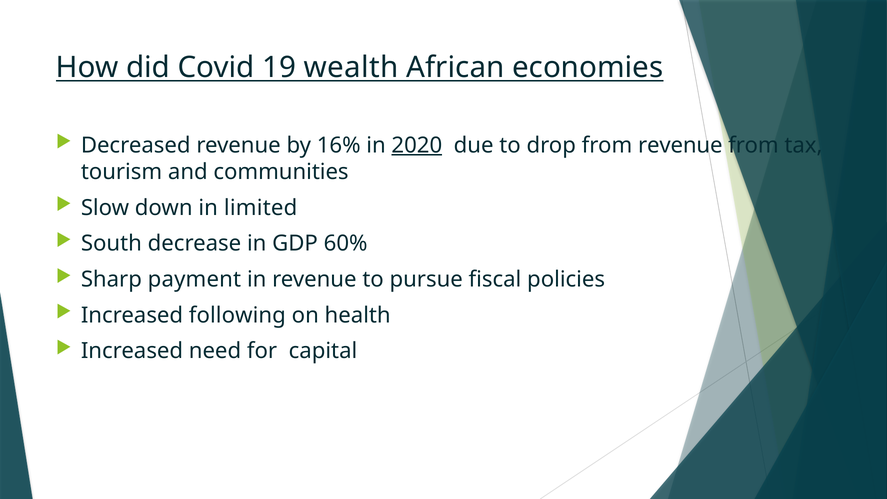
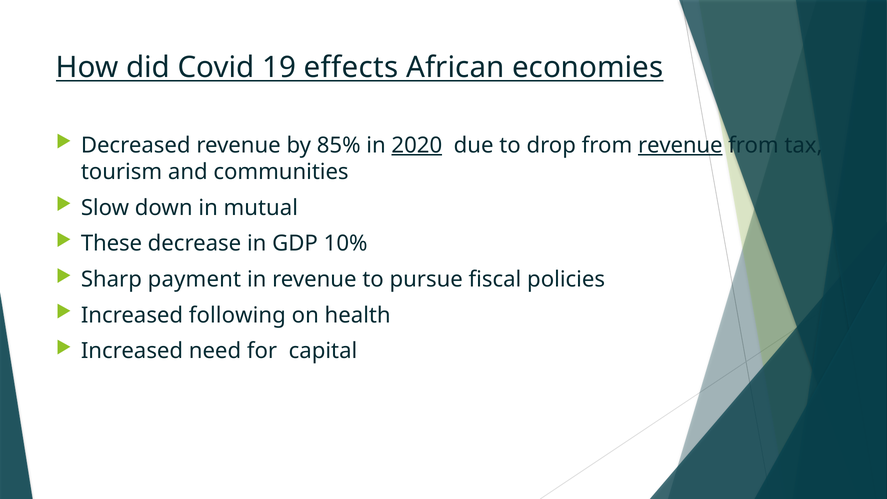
wealth: wealth -> effects
16%: 16% -> 85%
revenue at (680, 145) underline: none -> present
limited: limited -> mutual
South: South -> These
60%: 60% -> 10%
